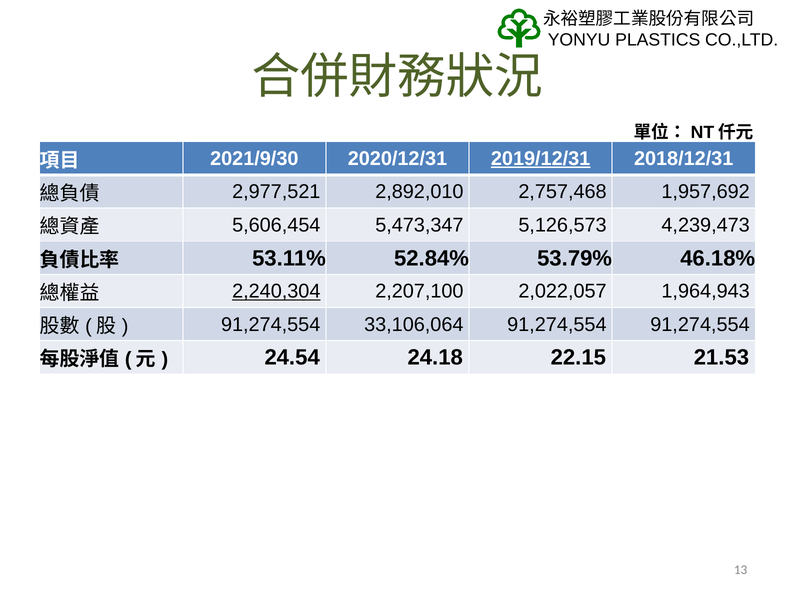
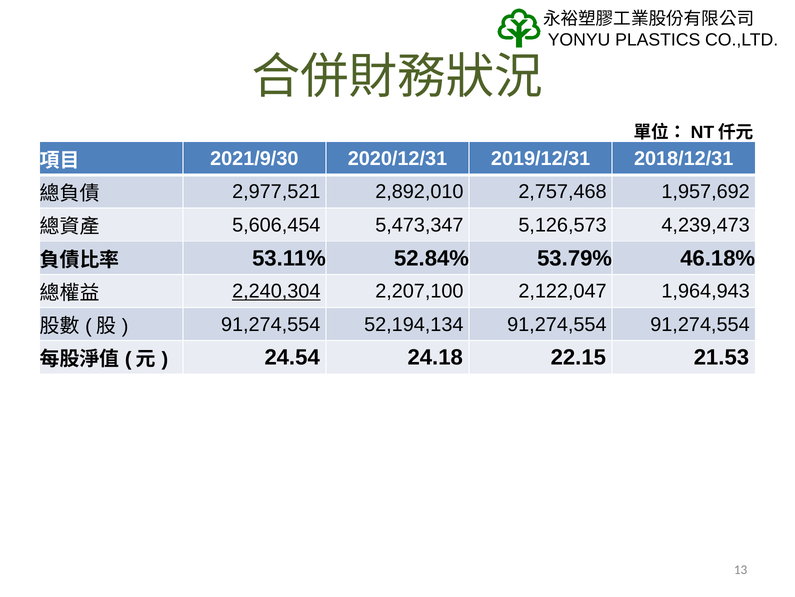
2019/12/31 underline: present -> none
2,022,057: 2,022,057 -> 2,122,047
33,106,064: 33,106,064 -> 52,194,134
